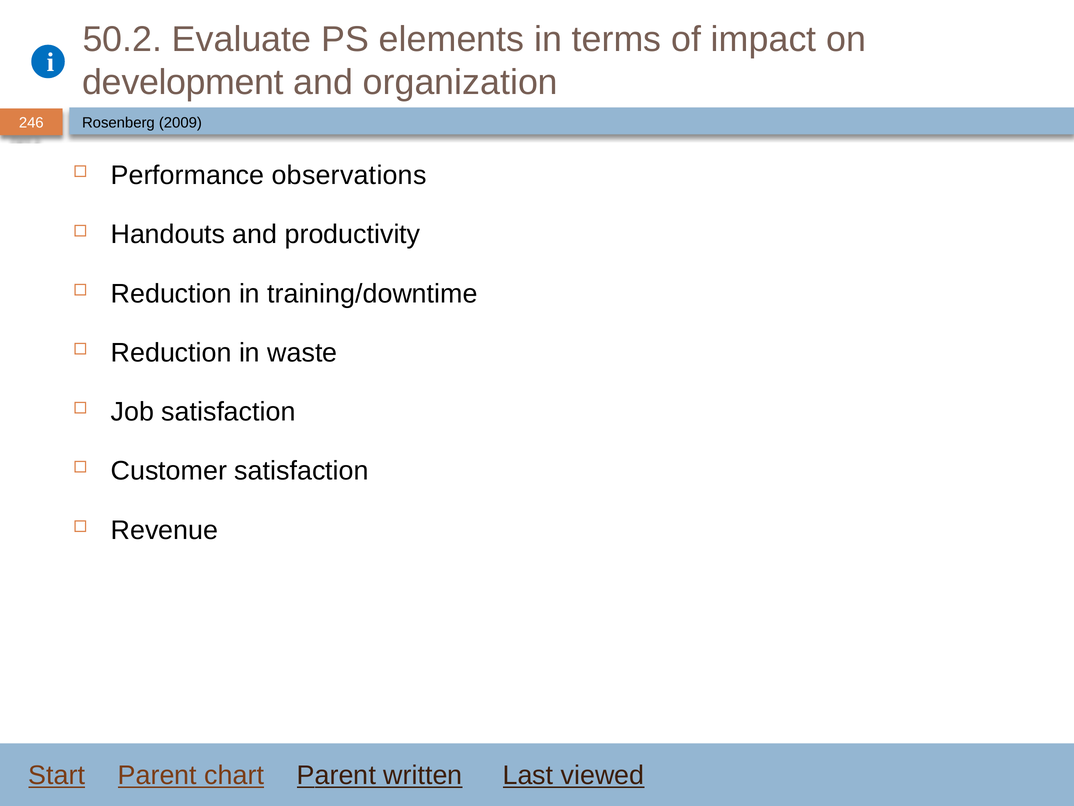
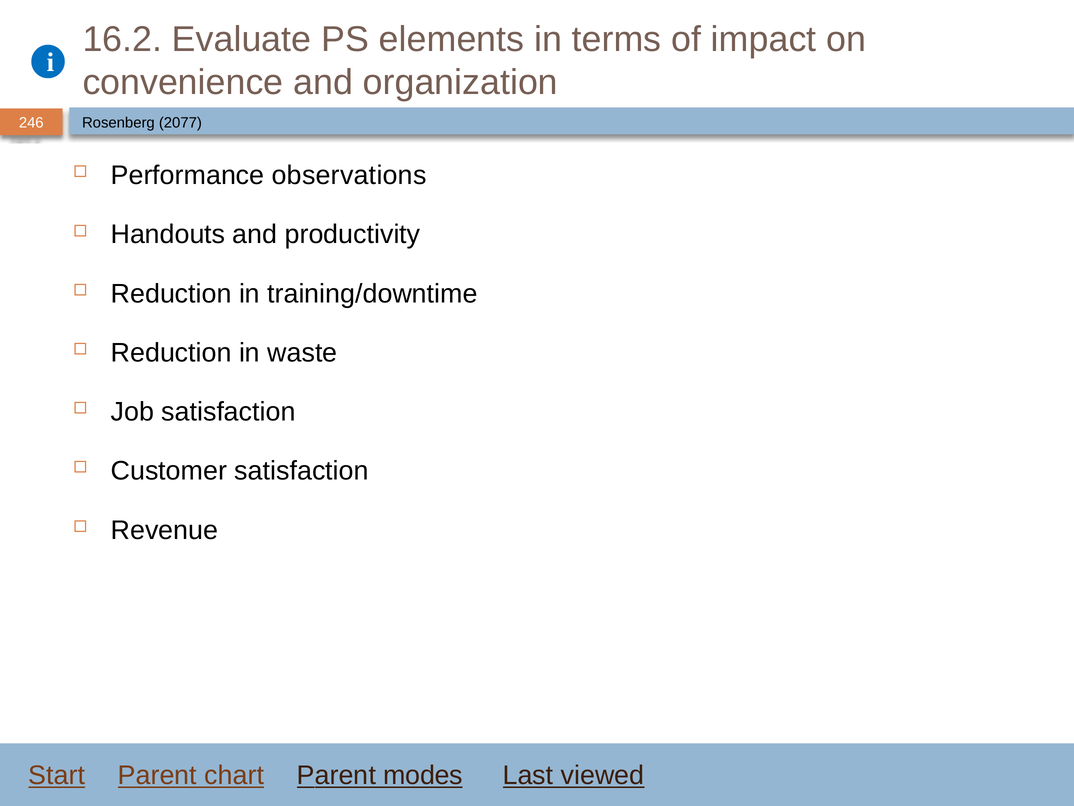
50.2: 50.2 -> 16.2
development: development -> convenience
2009: 2009 -> 2077
written: written -> modes
